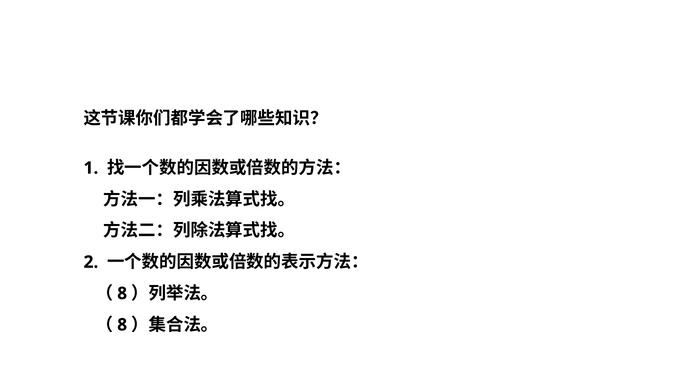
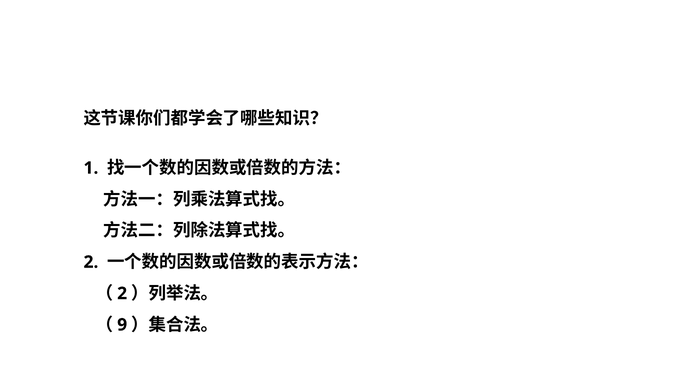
8 at (122, 293): 8 -> 2
8 at (122, 325): 8 -> 9
